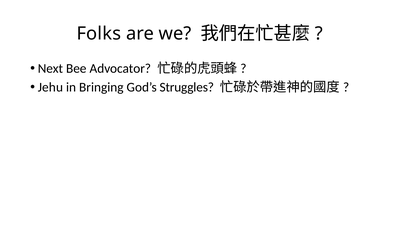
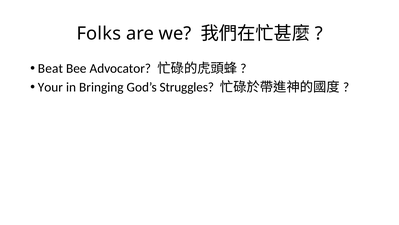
Next: Next -> Beat
Jehu: Jehu -> Your
